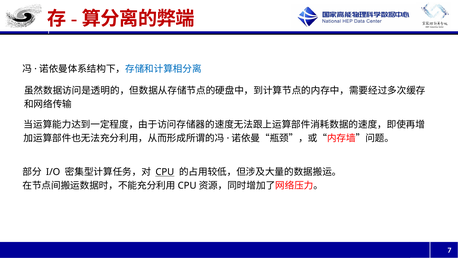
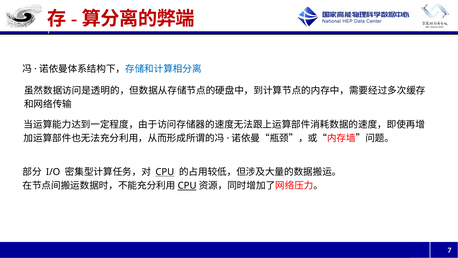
CPU at (187, 186) underline: none -> present
